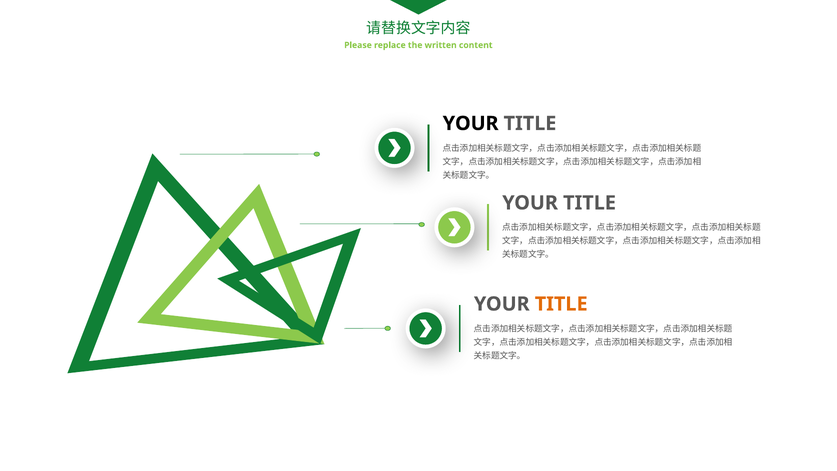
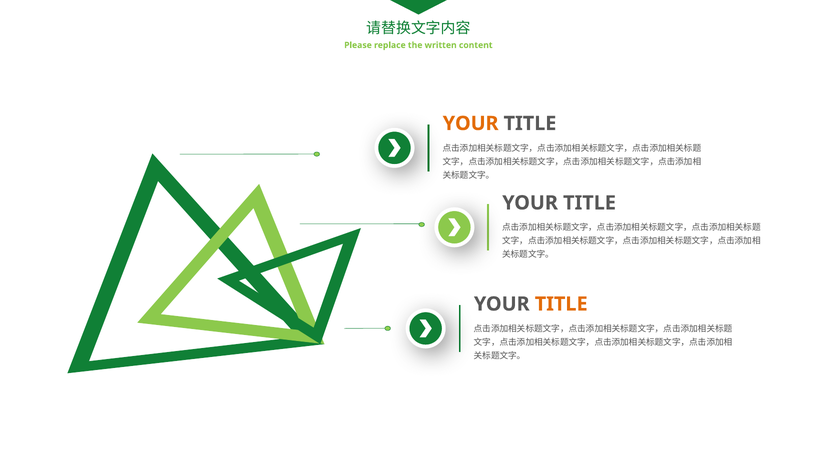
YOUR at (471, 123) colour: black -> orange
